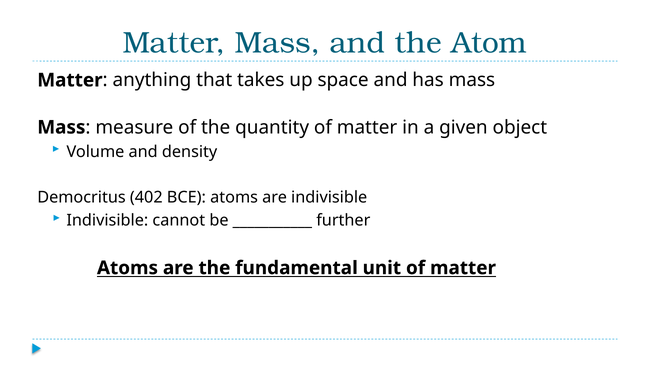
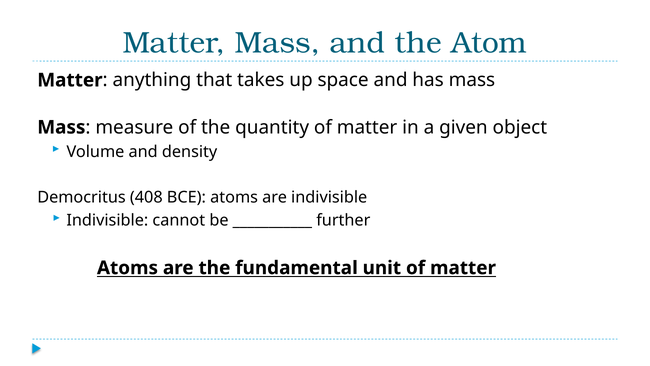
402: 402 -> 408
